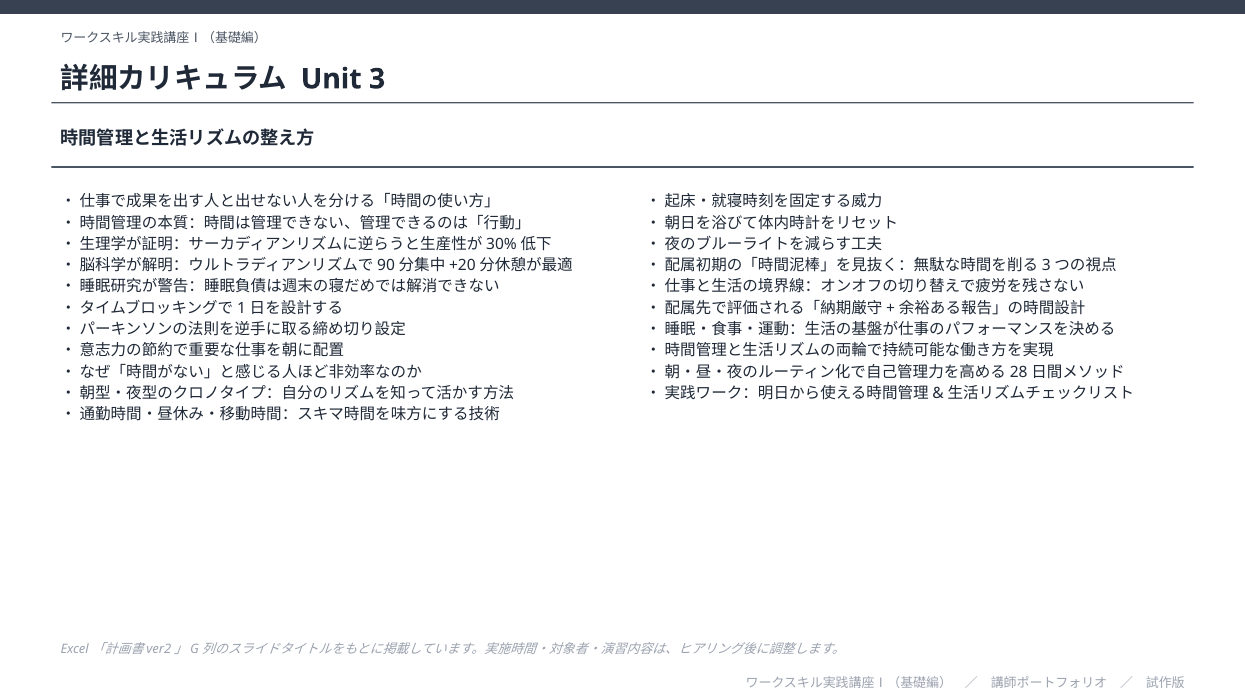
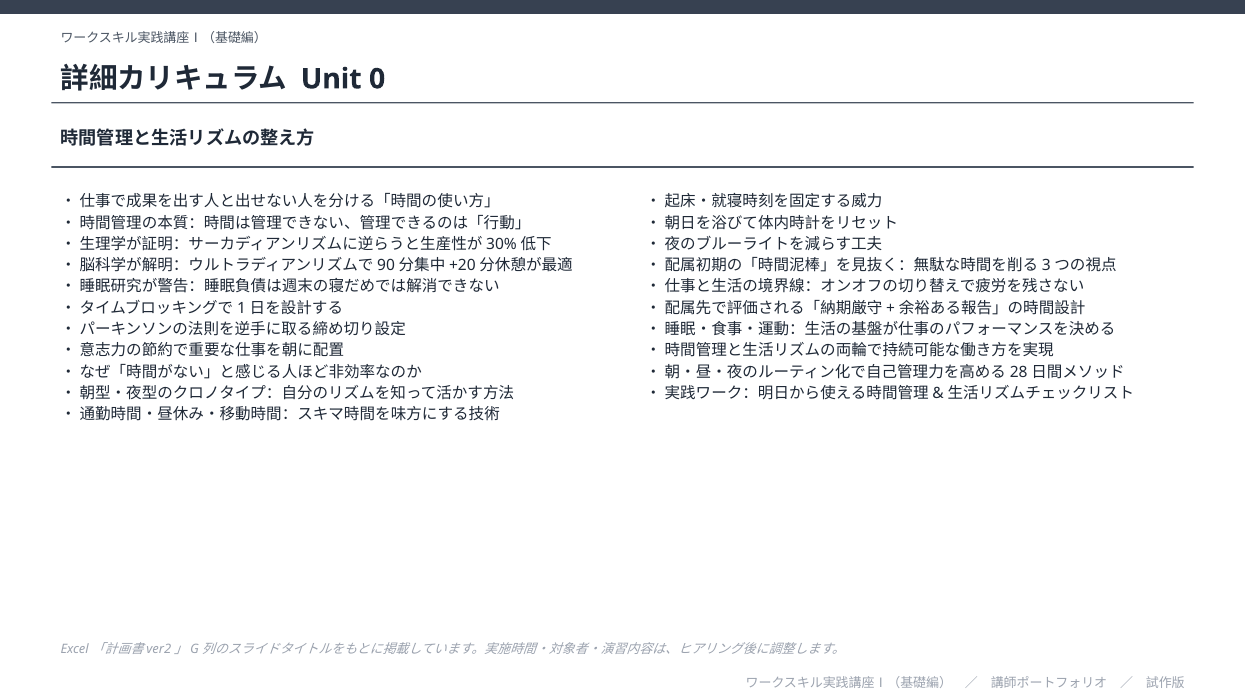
3: 3 -> 0
